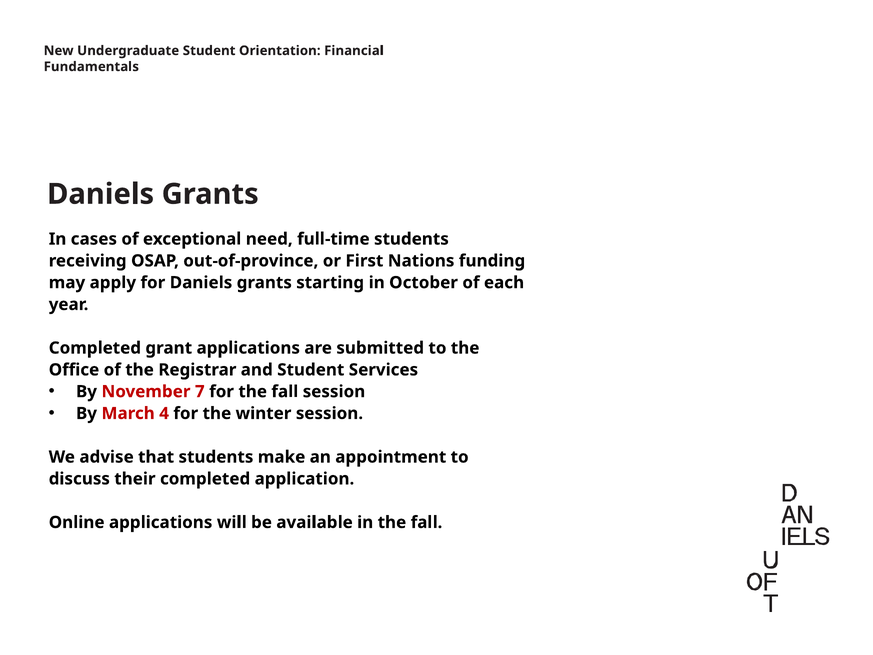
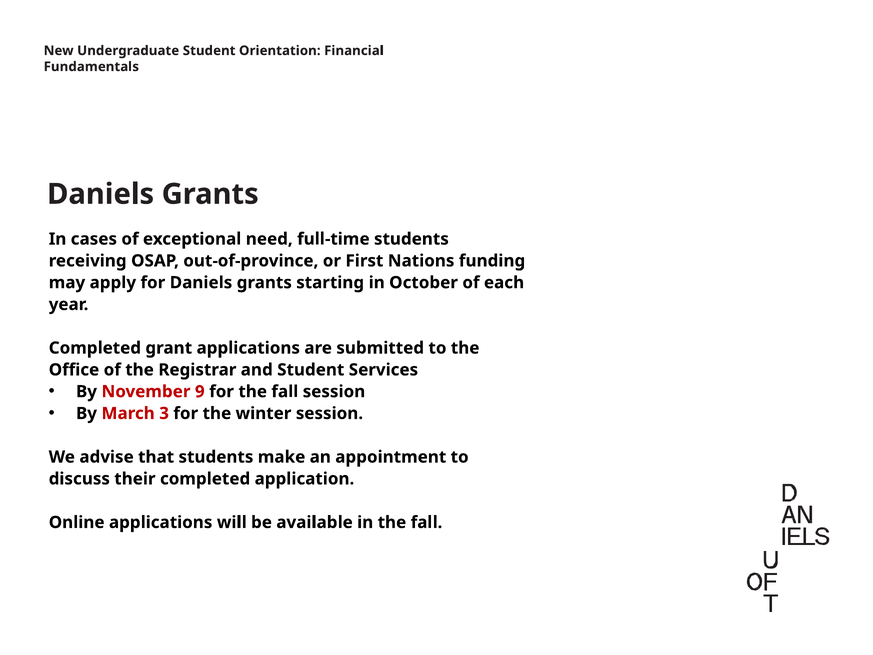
7: 7 -> 9
4: 4 -> 3
